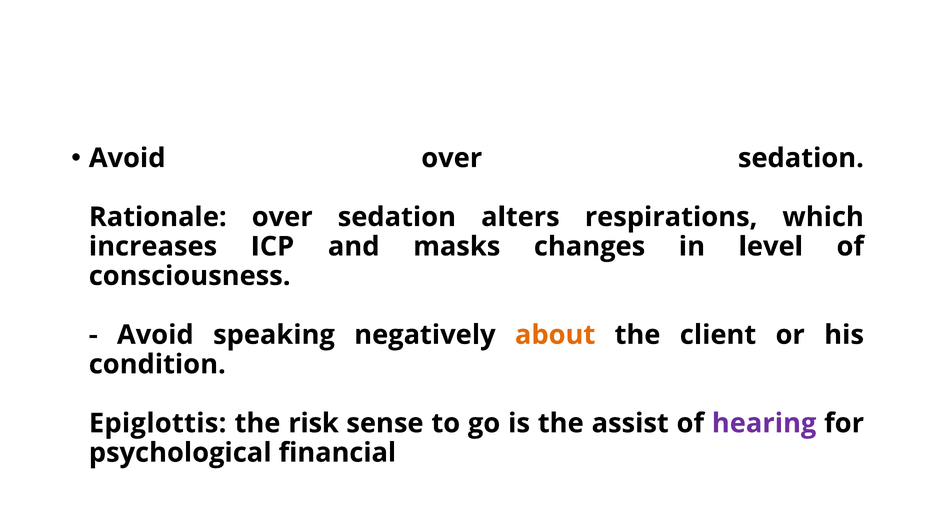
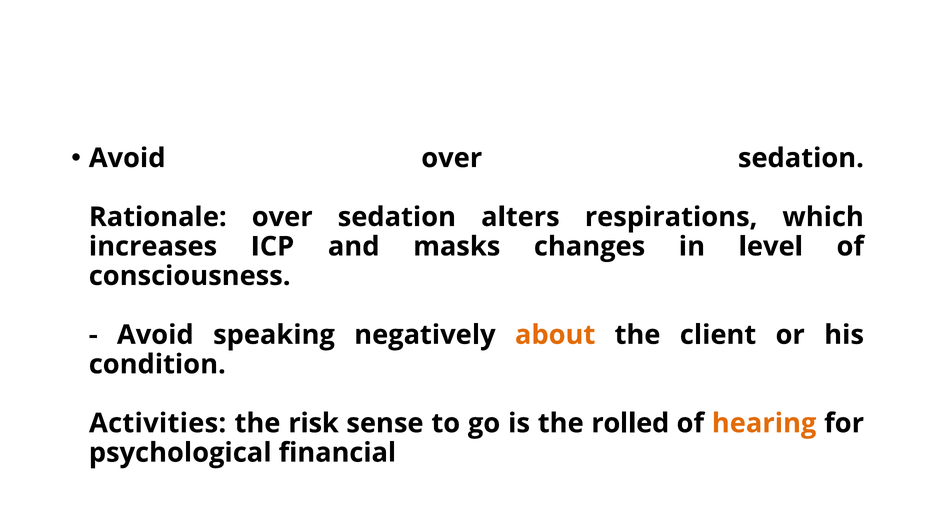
Epiglottis: Epiglottis -> Activities
assist: assist -> rolled
hearing colour: purple -> orange
